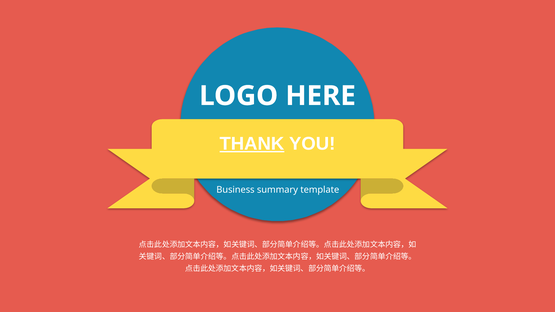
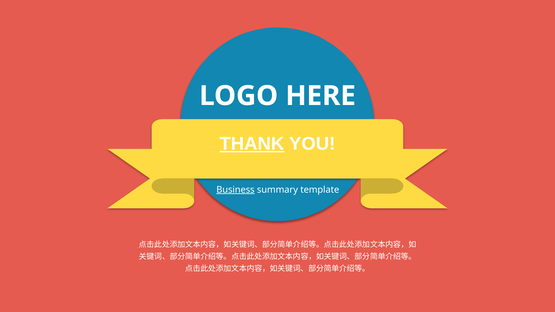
Business underline: none -> present
